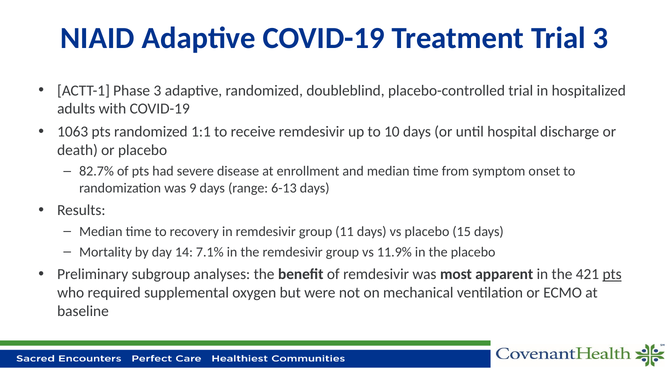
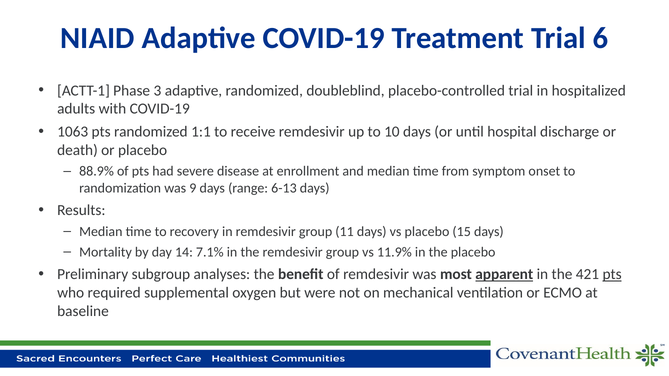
Trial 3: 3 -> 6
82.7%: 82.7% -> 88.9%
apparent underline: none -> present
